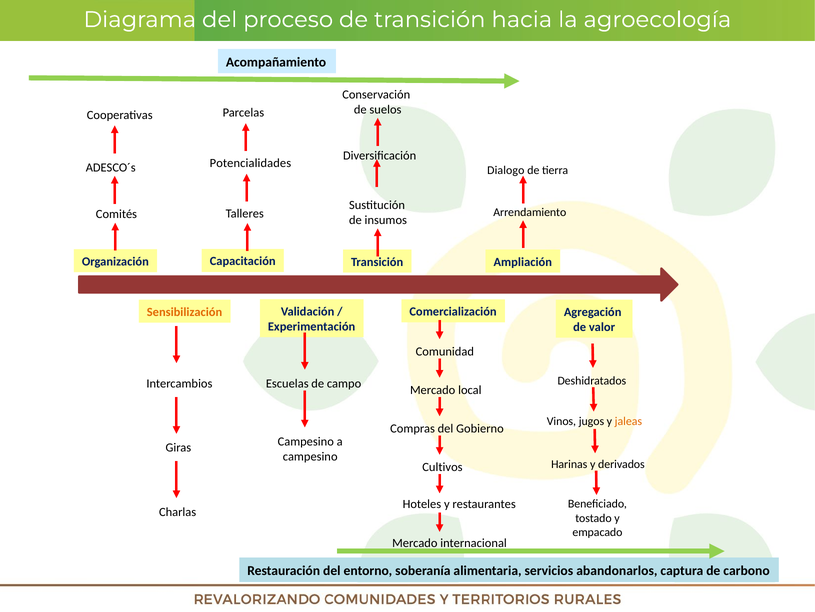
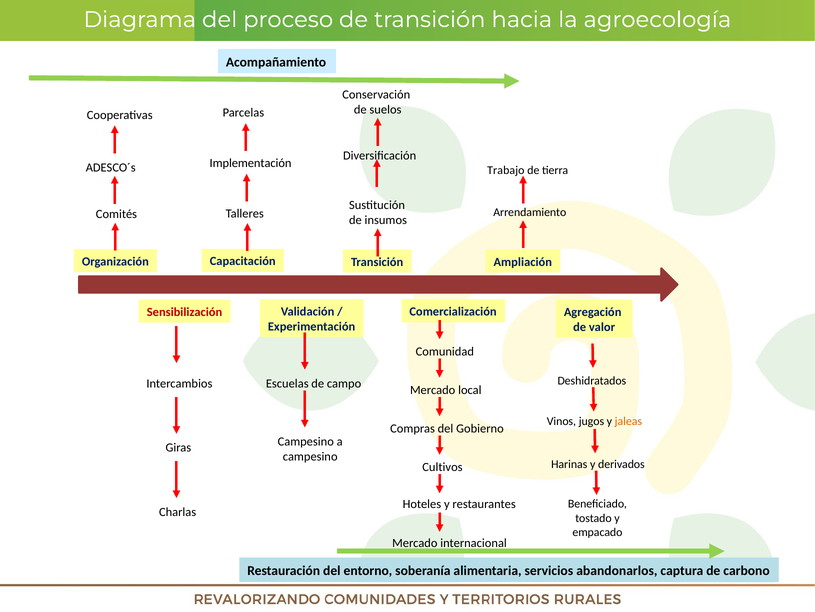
Potencialidades: Potencialidades -> Implementación
Dialogo: Dialogo -> Trabajo
Sensibilización colour: orange -> red
